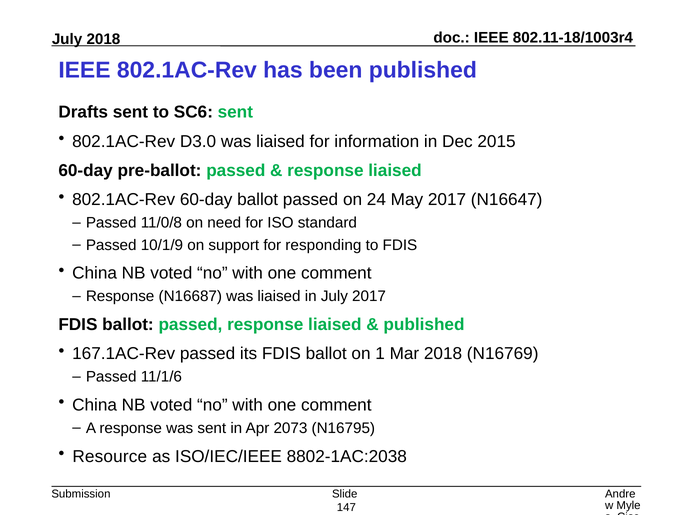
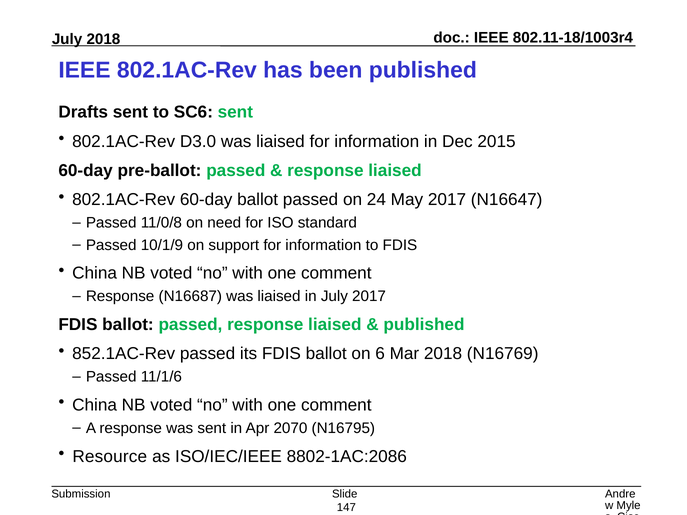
support for responding: responding -> information
167.1AC-Rev: 167.1AC-Rev -> 852.1AC-Rev
1: 1 -> 6
2073: 2073 -> 2070
8802-1AC:2038: 8802-1AC:2038 -> 8802-1AC:2086
